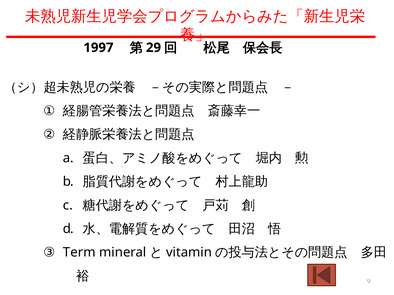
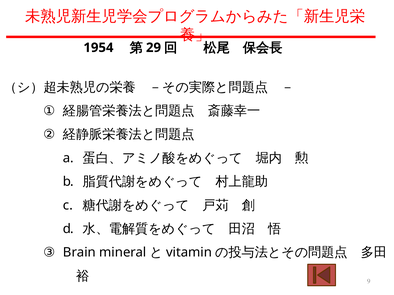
1997: 1997 -> 1954
Term: Term -> Brain
